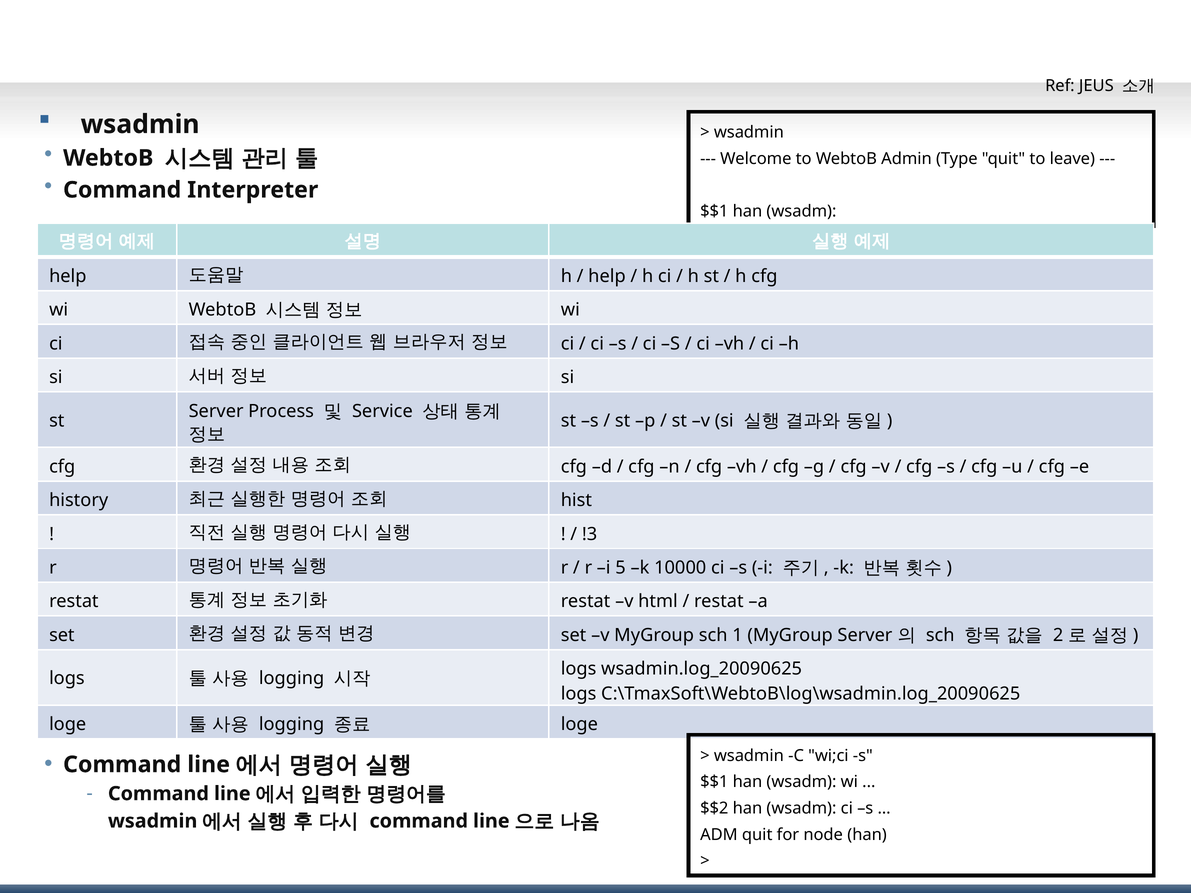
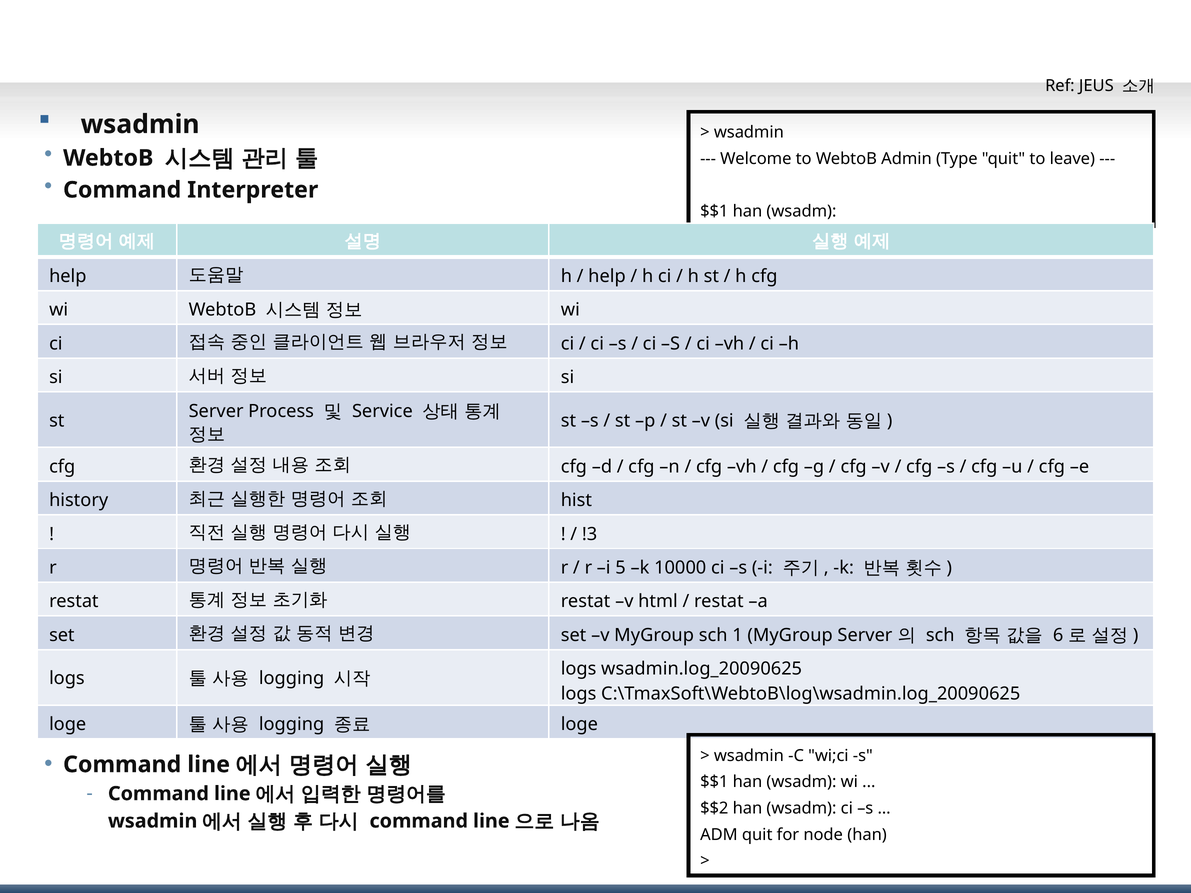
2: 2 -> 6
